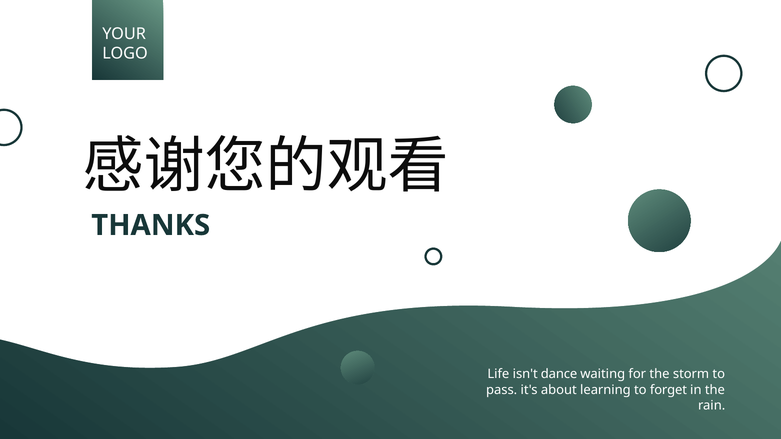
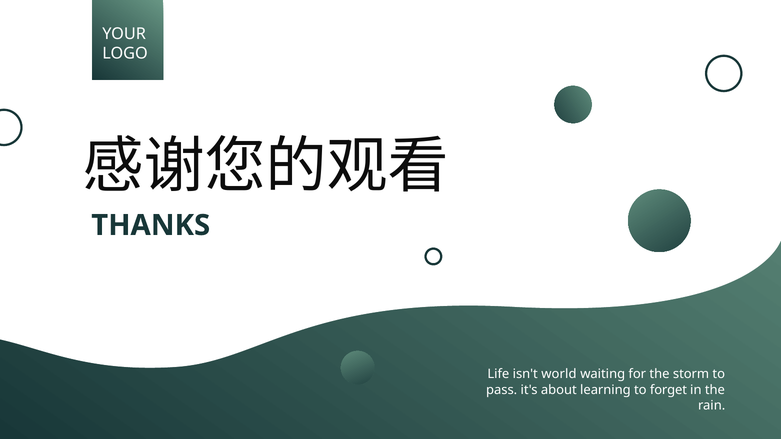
dance: dance -> world
